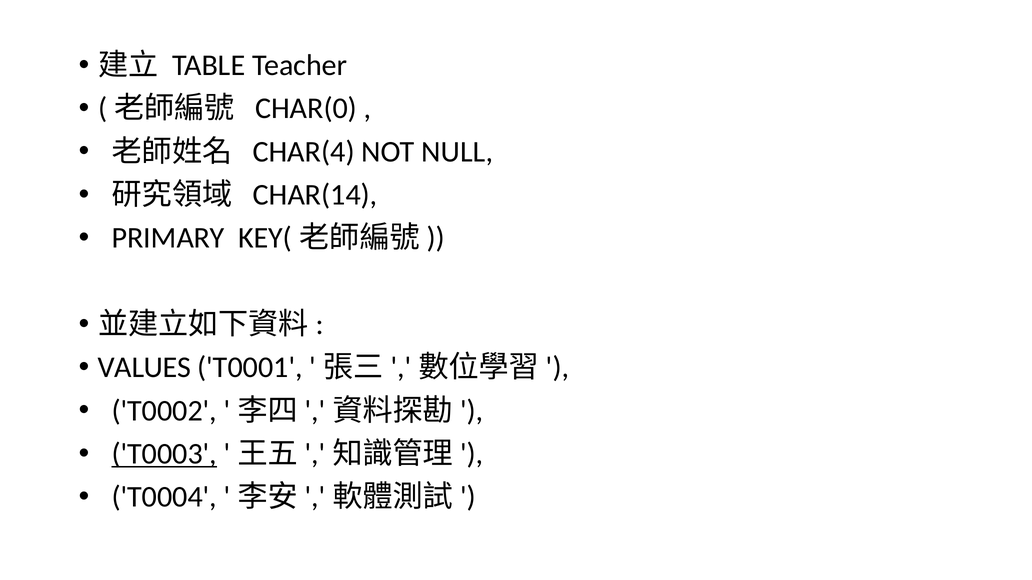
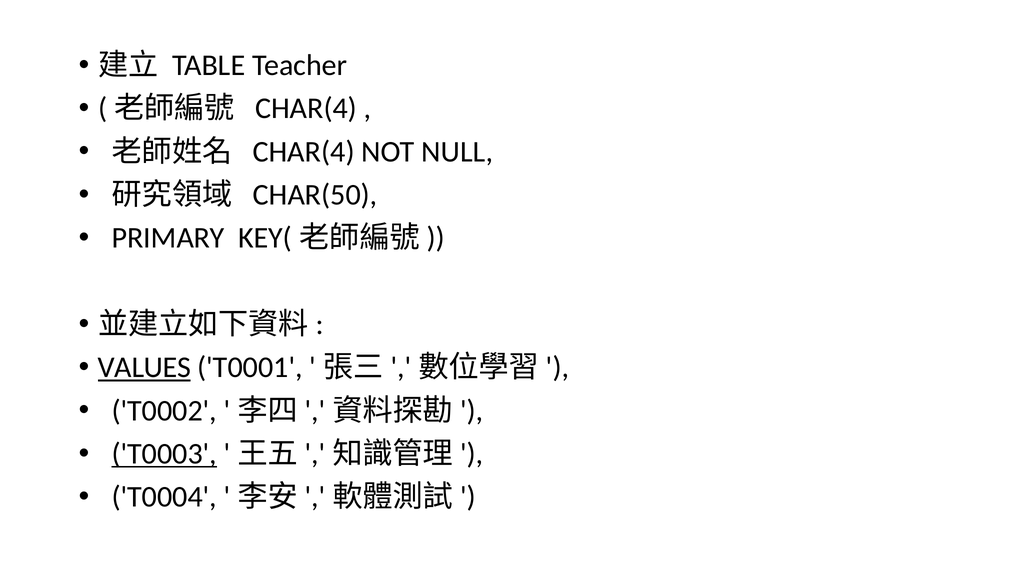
CHAR(0 at (306, 109): CHAR(0 -> CHAR(4
CHAR(14: CHAR(14 -> CHAR(50
VALUES underline: none -> present
